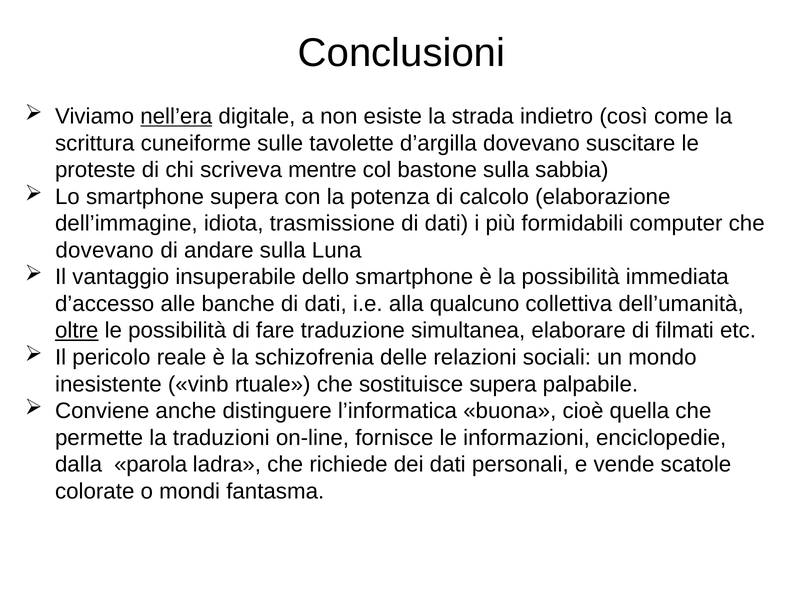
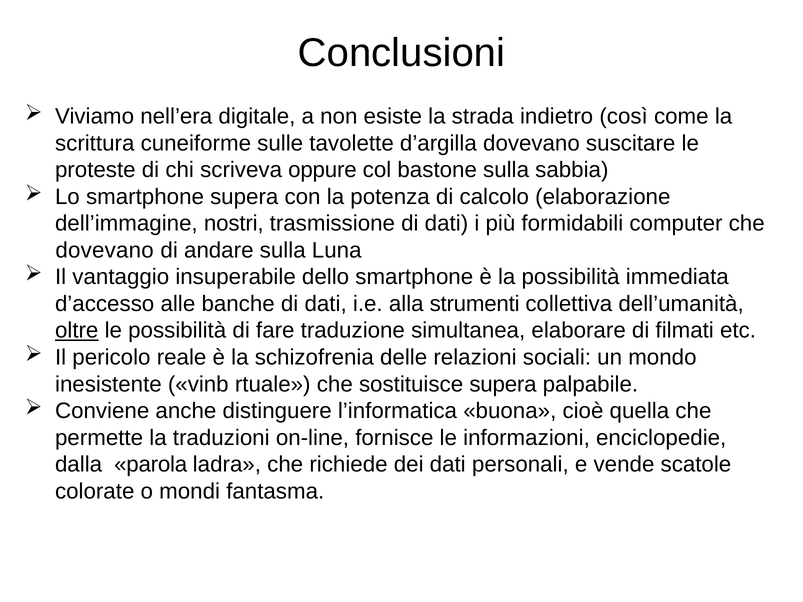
nell’era underline: present -> none
mentre: mentre -> oppure
idiota: idiota -> nostri
qualcuno: qualcuno -> strumenti
